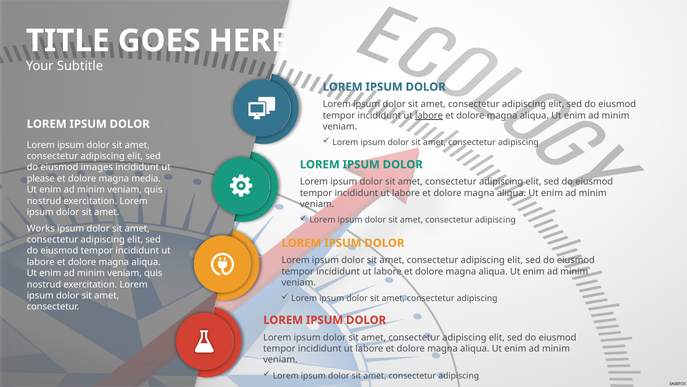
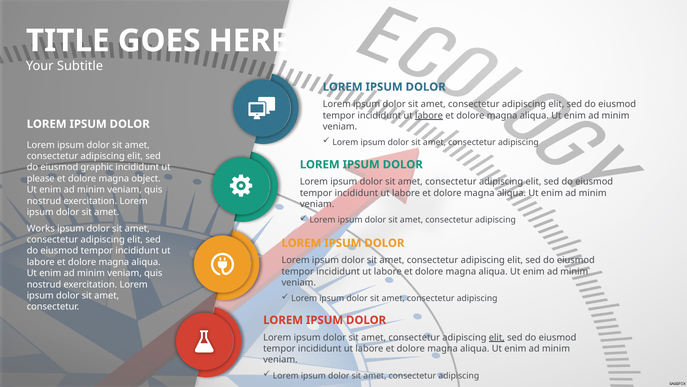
images: images -> graphic
media: media -> object
elit at (497, 337) underline: none -> present
